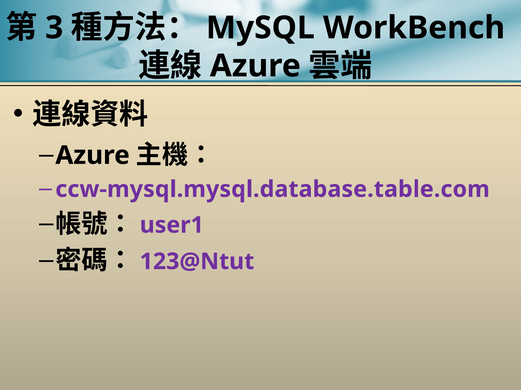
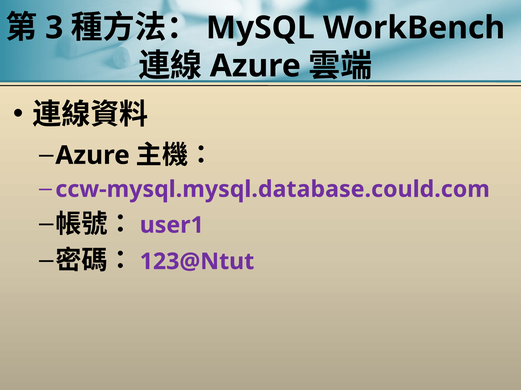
ccw-mysql.mysql.database.table.com: ccw-mysql.mysql.database.table.com -> ccw-mysql.mysql.database.could.com
